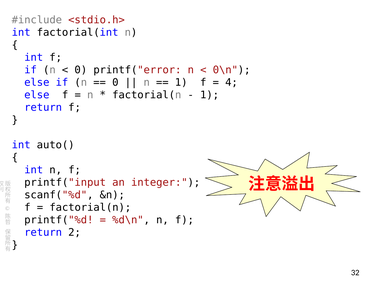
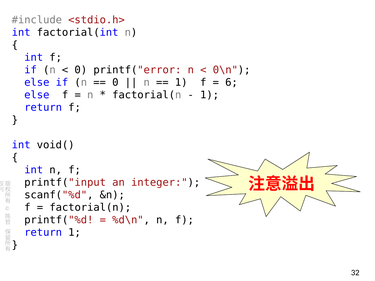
4: 4 -> 6
auto(: auto( -> void(
return 2: 2 -> 1
